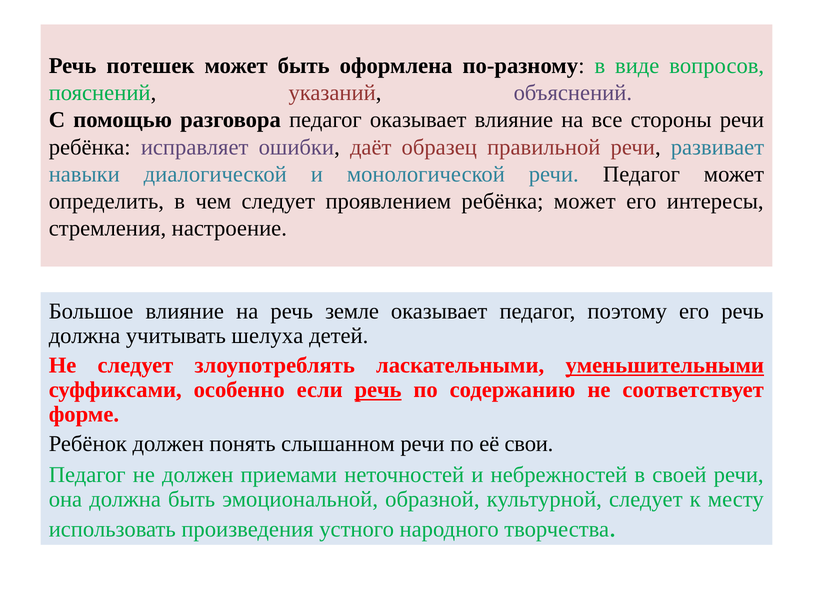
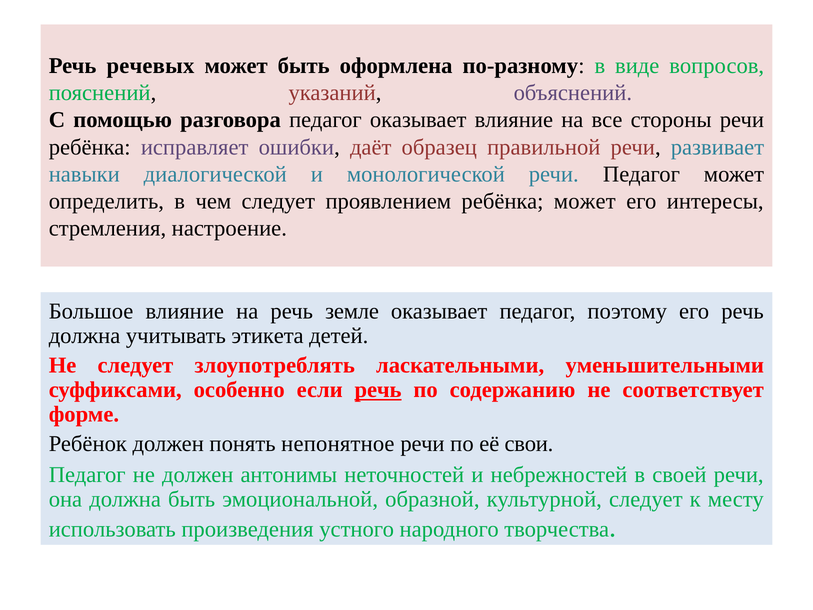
потешек: потешек -> речевых
шелуха: шелуха -> этикета
уменьшительными underline: present -> none
слышанном: слышанном -> непонятное
приемами: приемами -> антонимы
